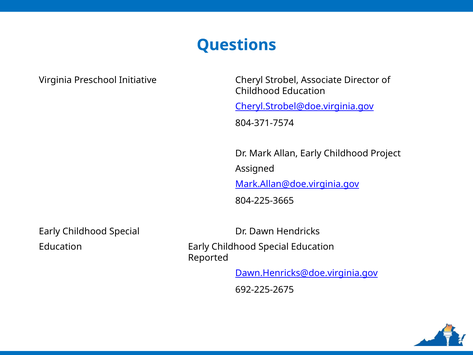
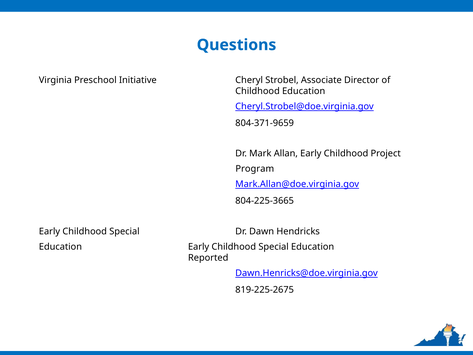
804-371-7574: 804-371-7574 -> 804-371-9659
Assigned: Assigned -> Program
692-225-2675: 692-225-2675 -> 819-225-2675
